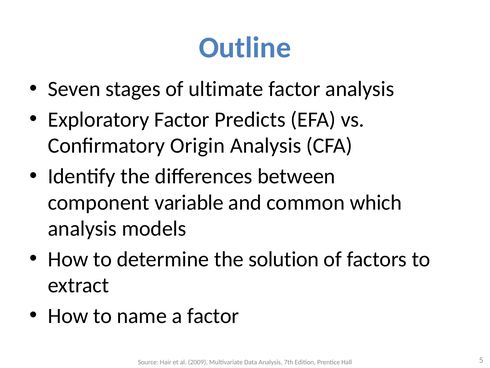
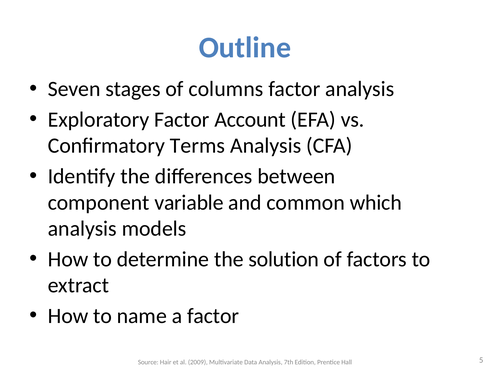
ultimate: ultimate -> columns
Predicts: Predicts -> Account
Origin: Origin -> Terms
